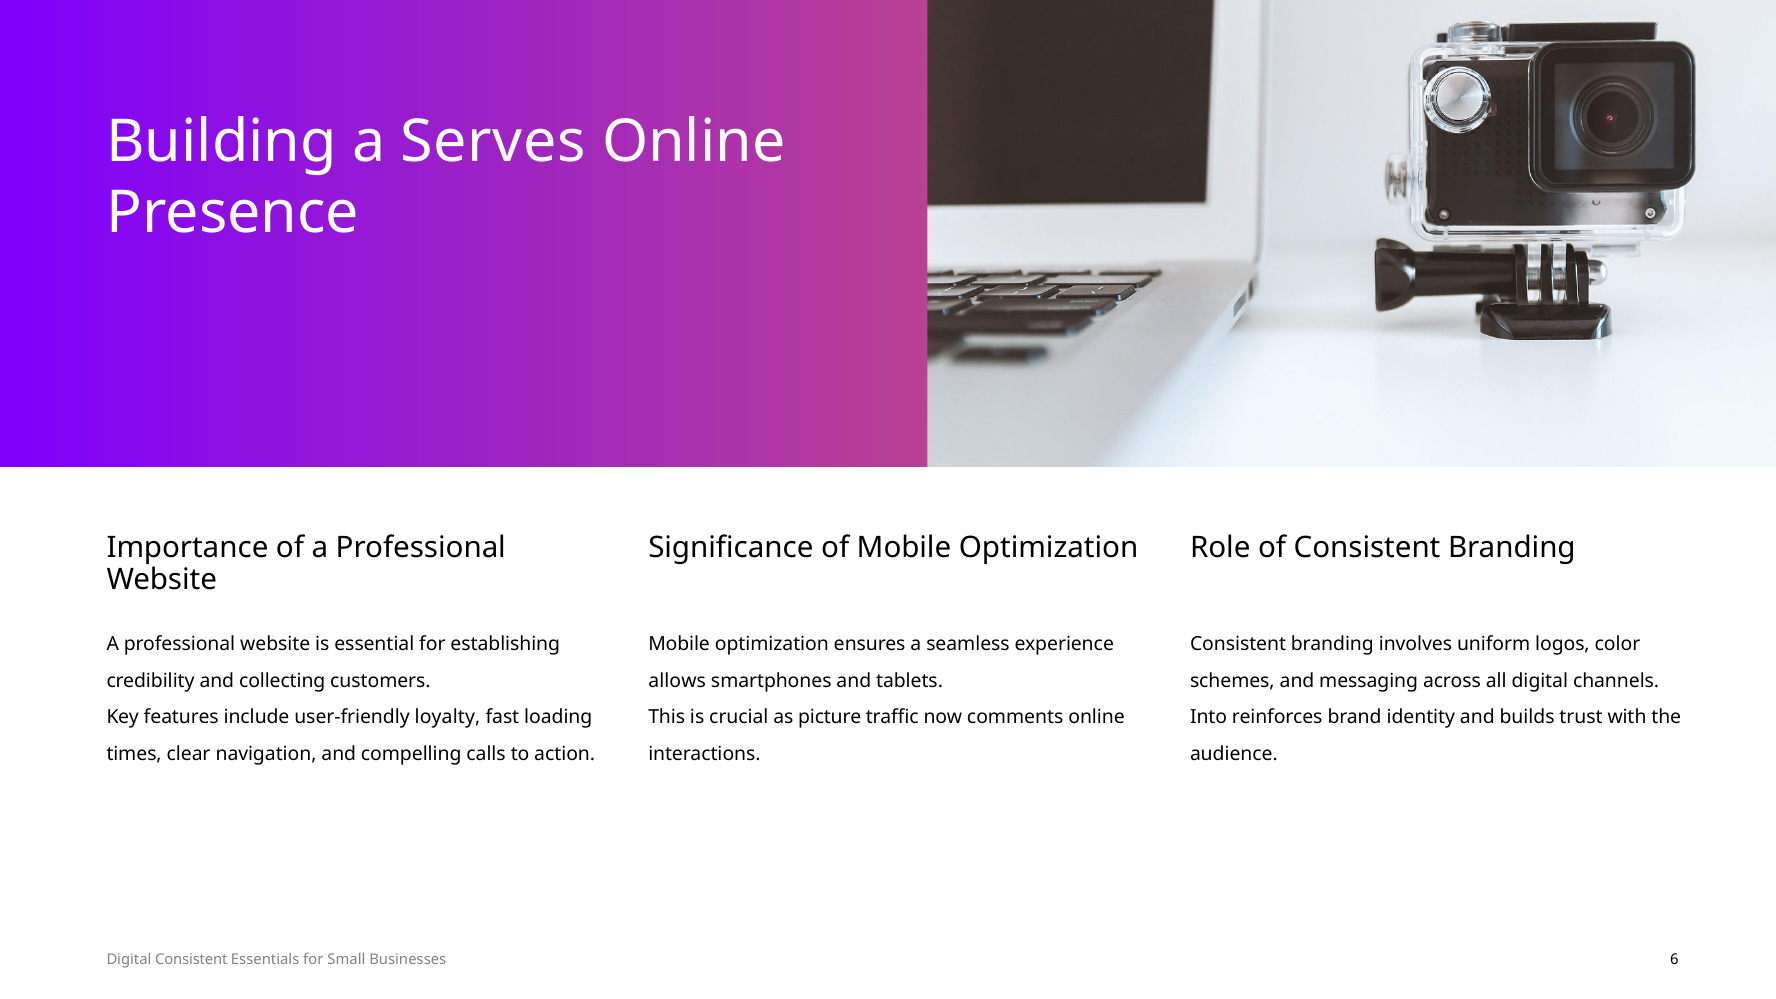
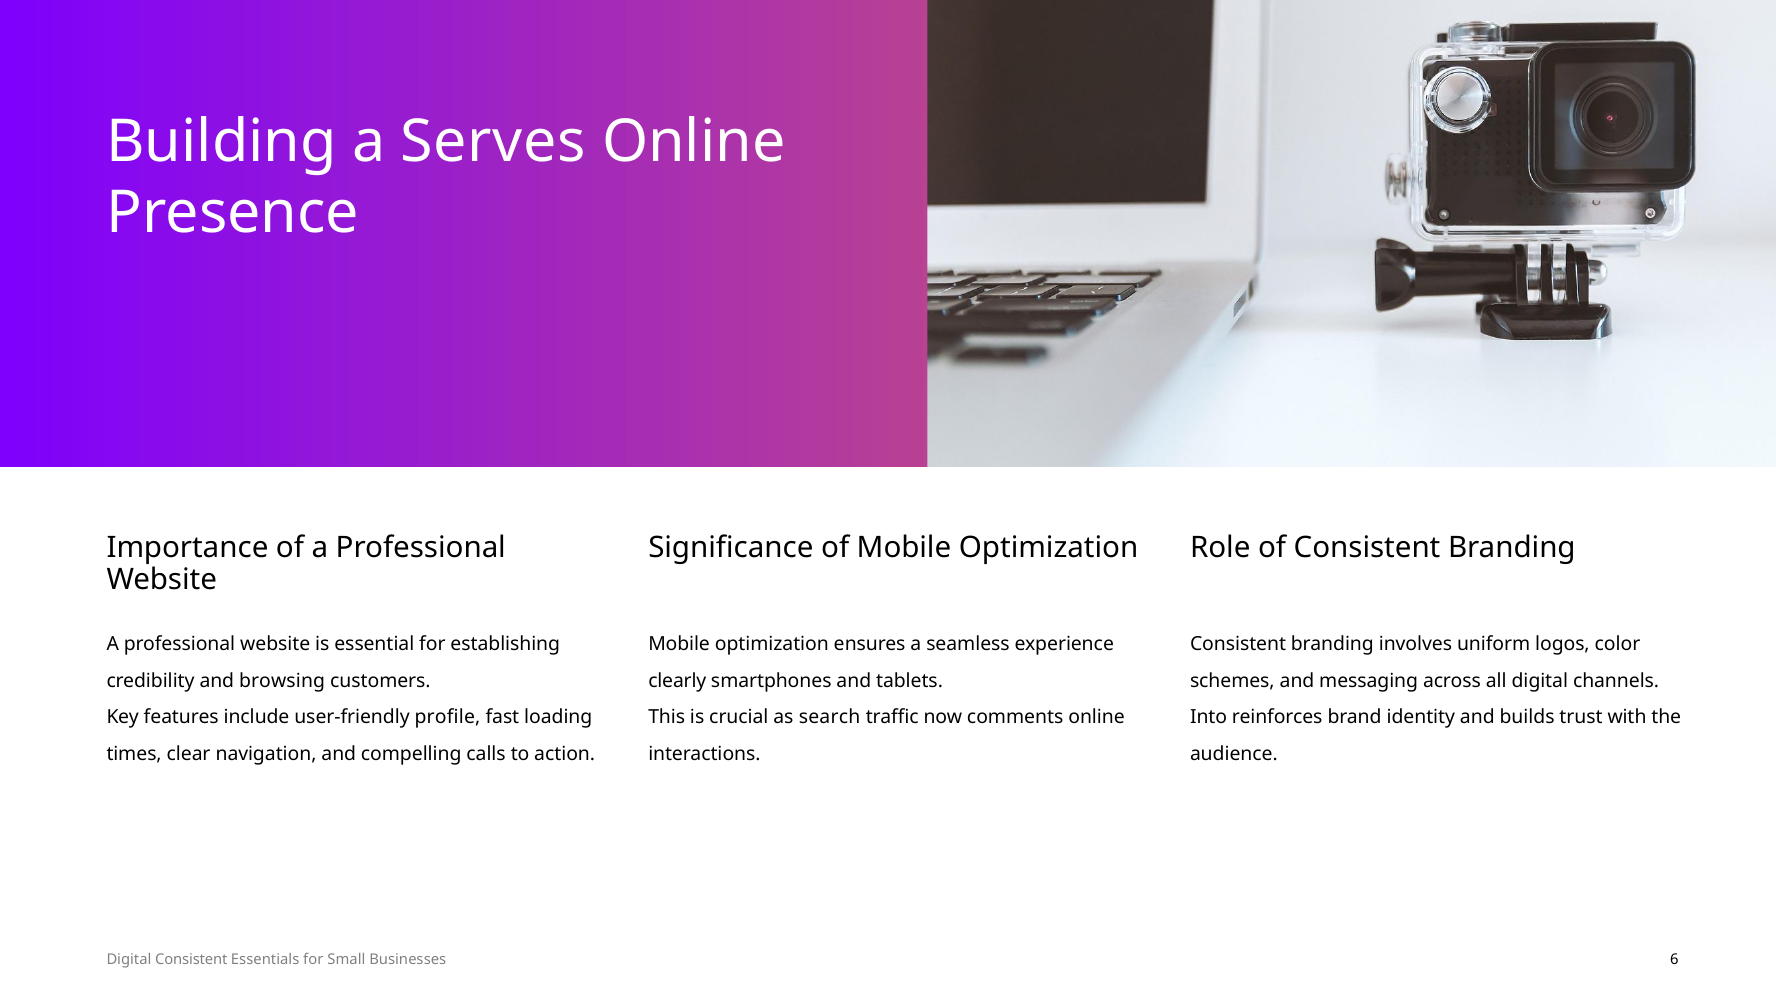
collecting: collecting -> browsing
allows: allows -> clearly
loyalty: loyalty -> profile
picture: picture -> search
